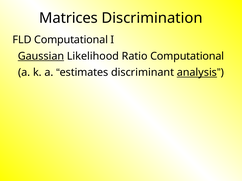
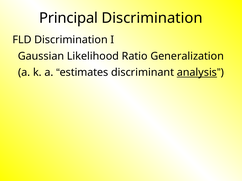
Matrices: Matrices -> Principal
FLD Computational: Computational -> Discrimination
Gaussian underline: present -> none
Ratio Computational: Computational -> Generalization
